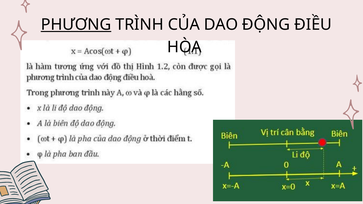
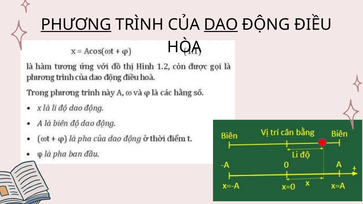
DAO underline: none -> present
